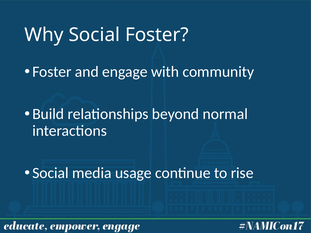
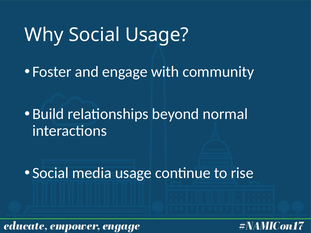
Social Foster: Foster -> Usage
